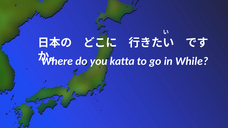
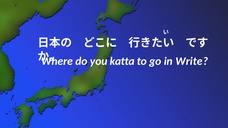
While: While -> Write
